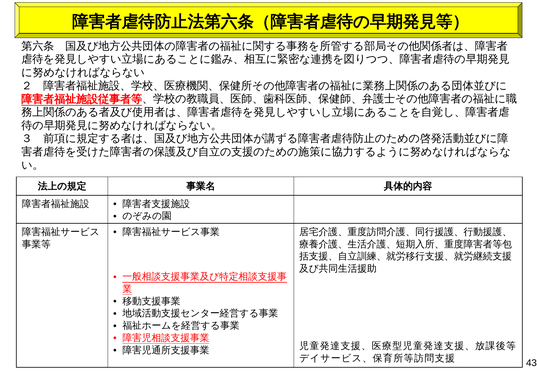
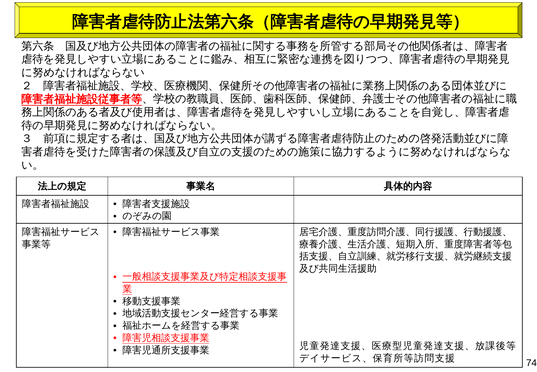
43: 43 -> 74
